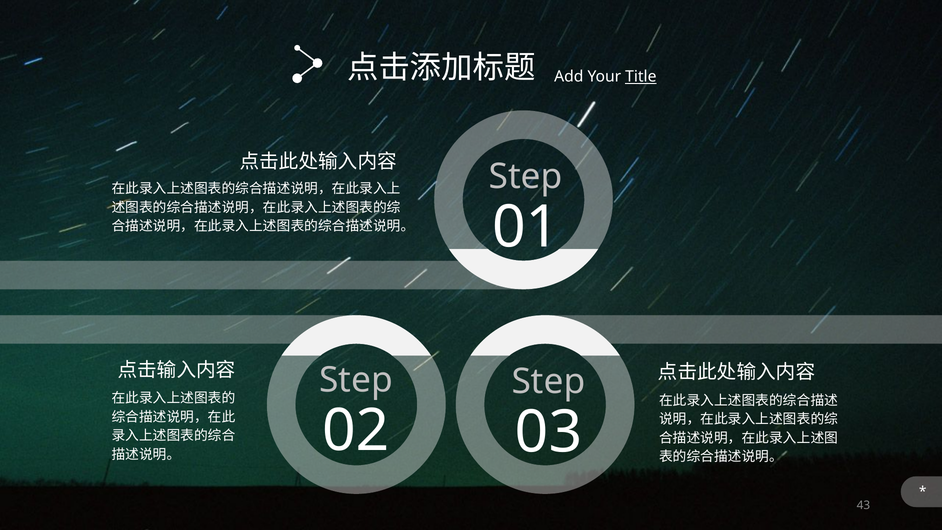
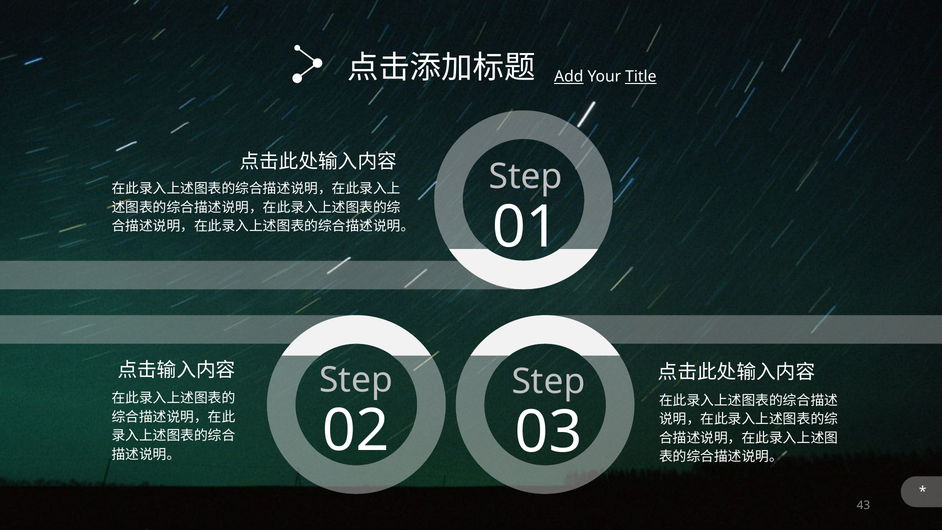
Add underline: none -> present
